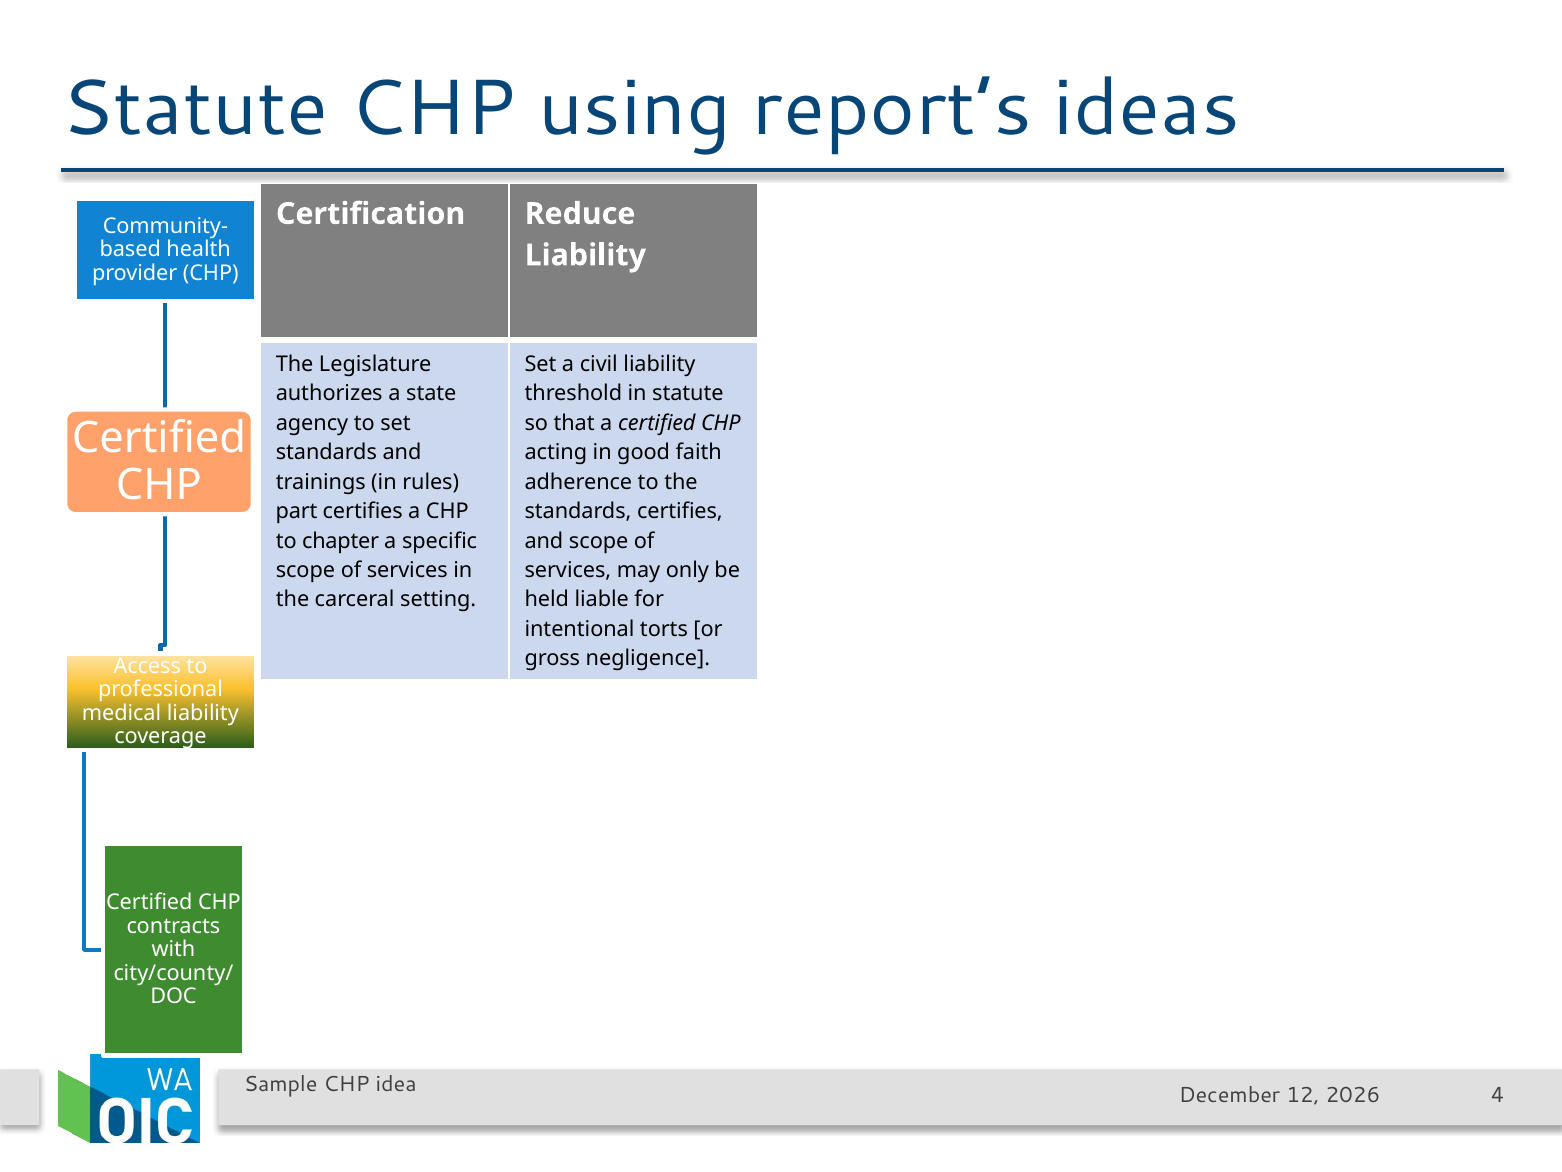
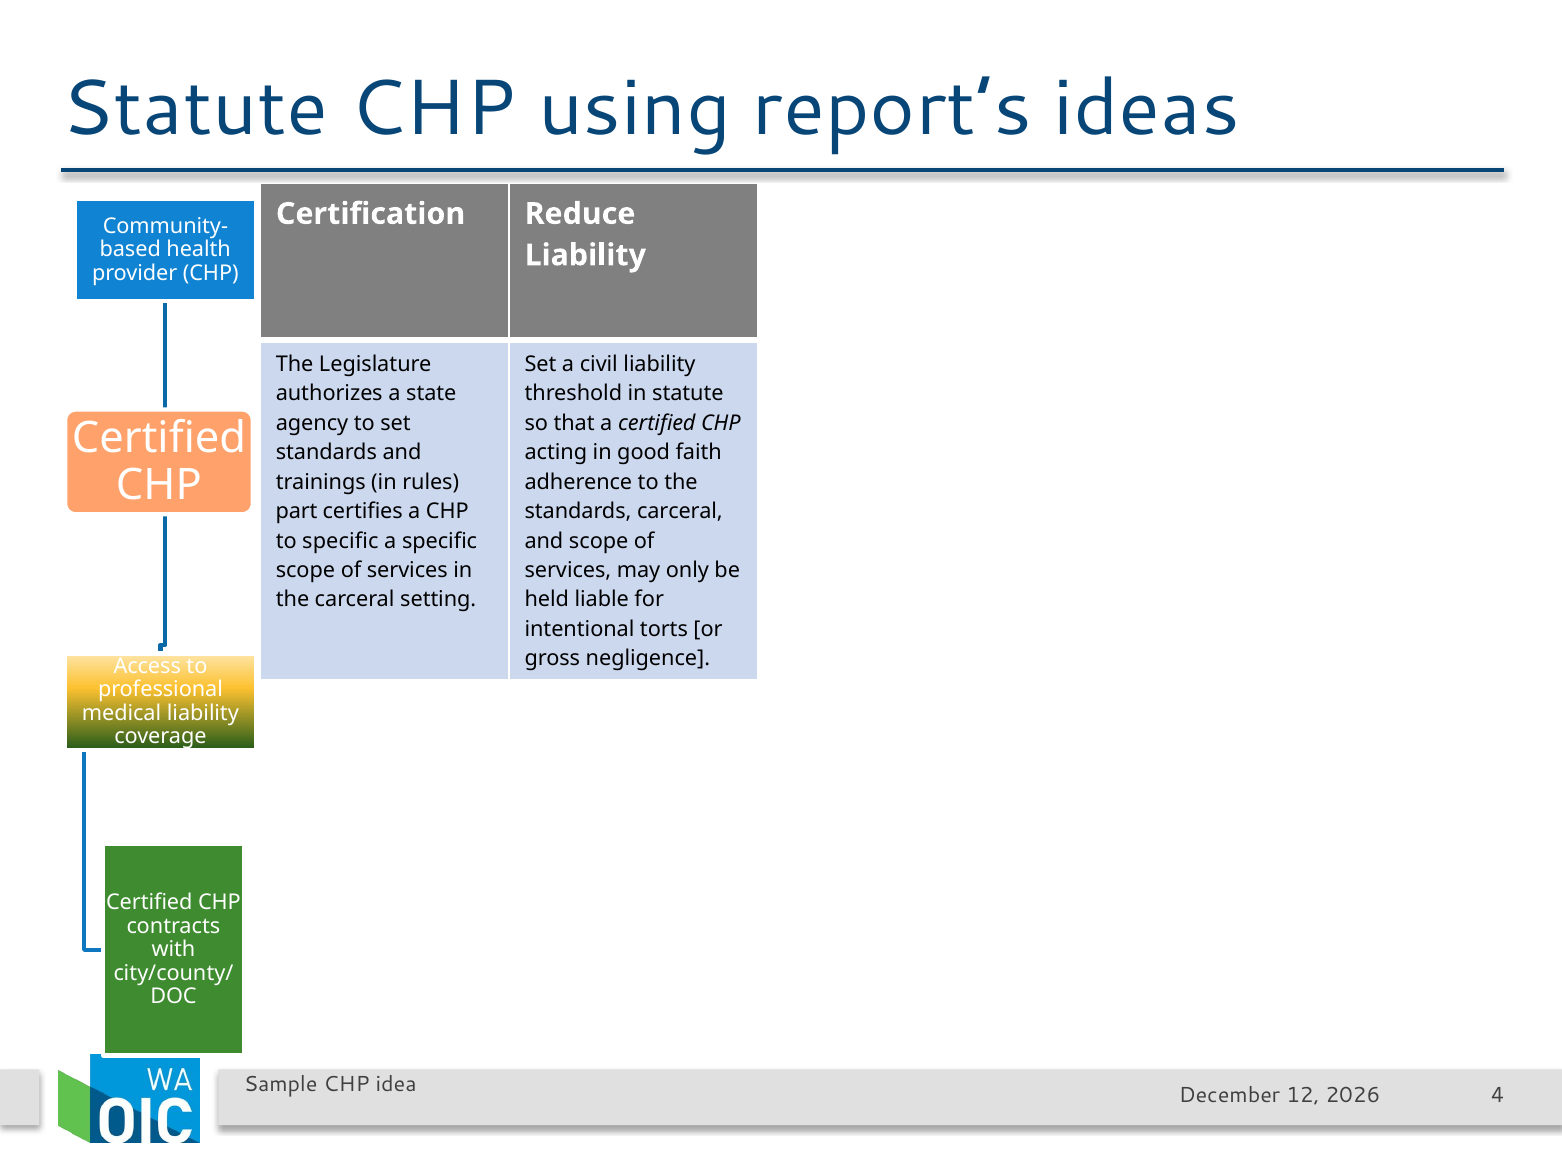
standards certifies: certifies -> carceral
to chapter: chapter -> specific
